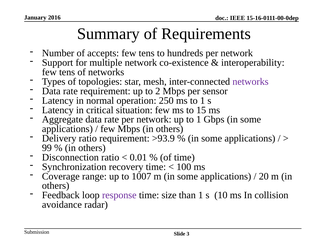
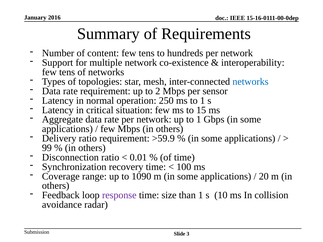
accepts: accepts -> content
networks at (251, 82) colour: purple -> blue
>93.9: >93.9 -> >59.9
1007: 1007 -> 1090
